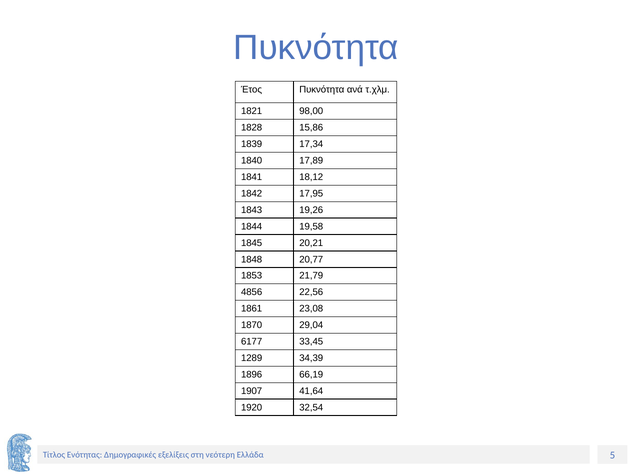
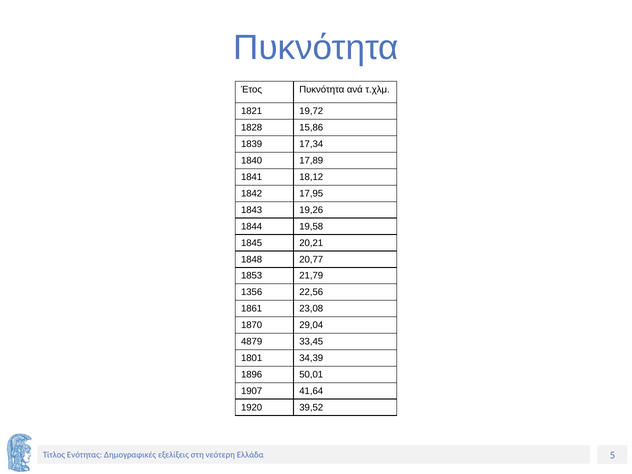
98,00: 98,00 -> 19,72
4856: 4856 -> 1356
6177: 6177 -> 4879
1289: 1289 -> 1801
66,19: 66,19 -> 50,01
32,54: 32,54 -> 39,52
